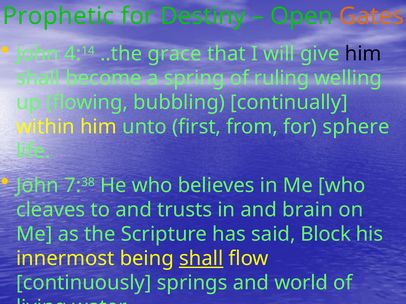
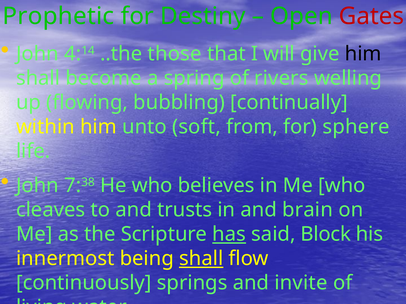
Gates colour: orange -> red
grace: grace -> those
ruling: ruling -> rivers
first: first -> soft
has underline: none -> present
world: world -> invite
